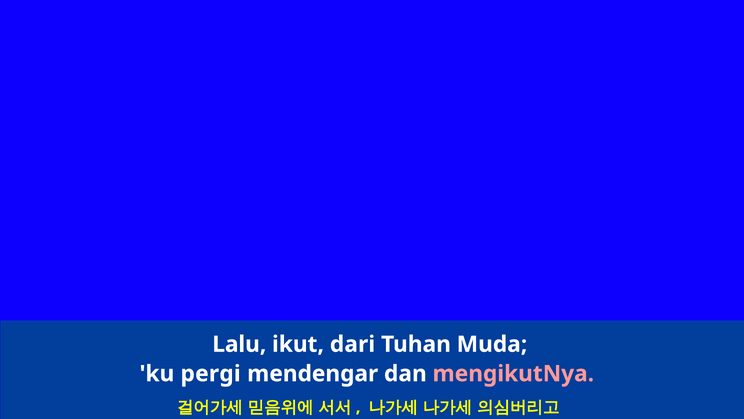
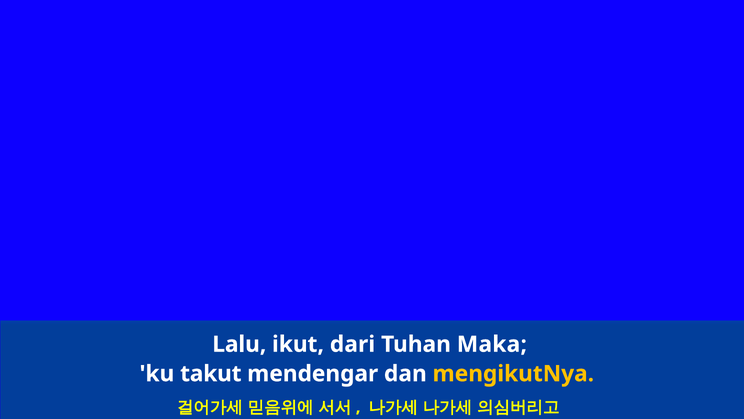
Muda: Muda -> Maka
pergi: pergi -> takut
mengikutNya colour: pink -> yellow
